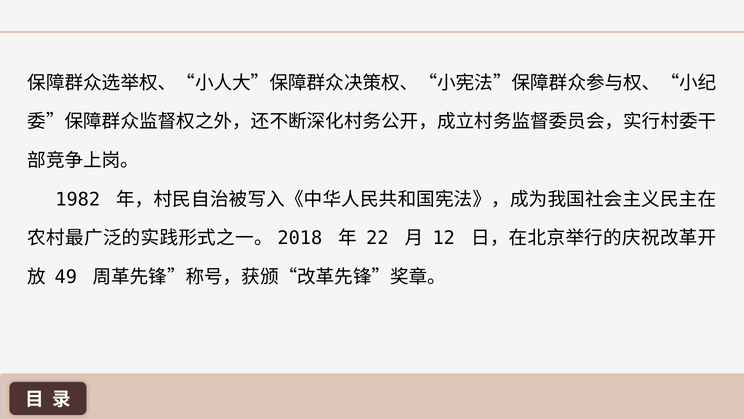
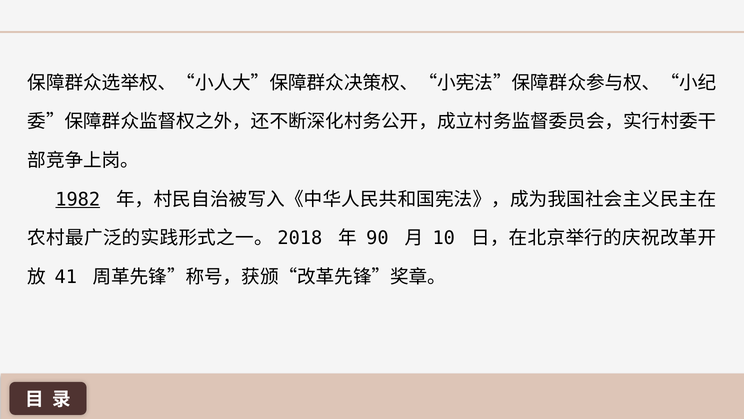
1982 underline: none -> present
22: 22 -> 90
12: 12 -> 10
49: 49 -> 41
